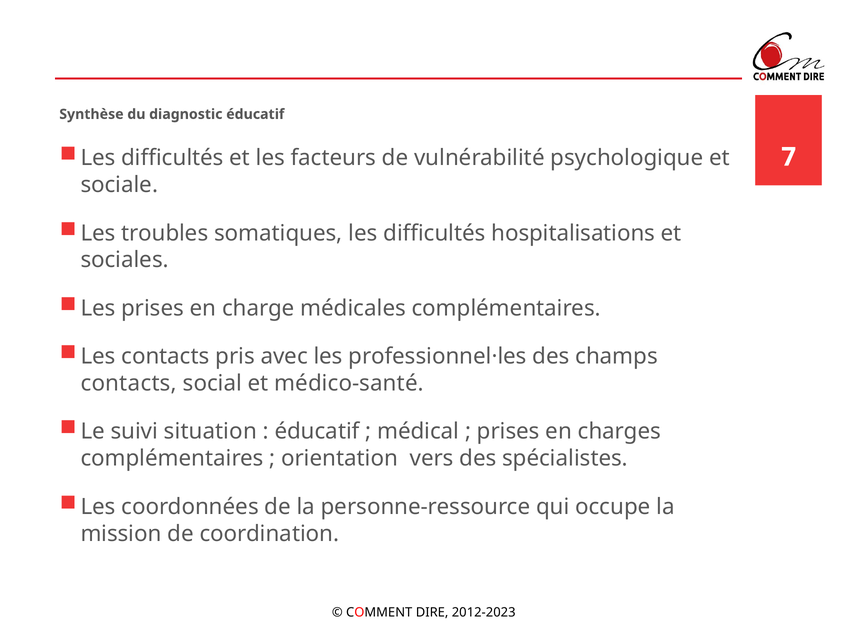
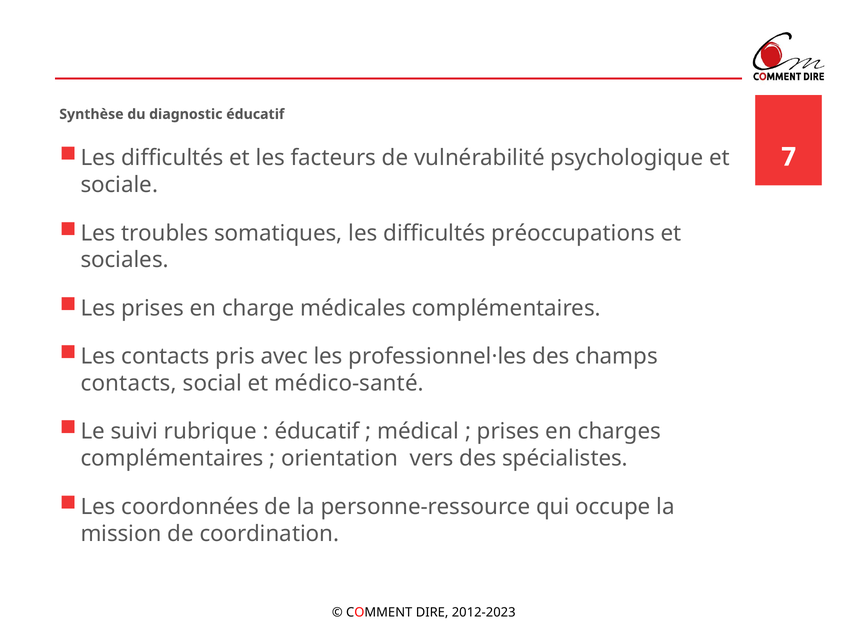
hospitalisations: hospitalisations -> préoccupations
situation: situation -> rubrique
